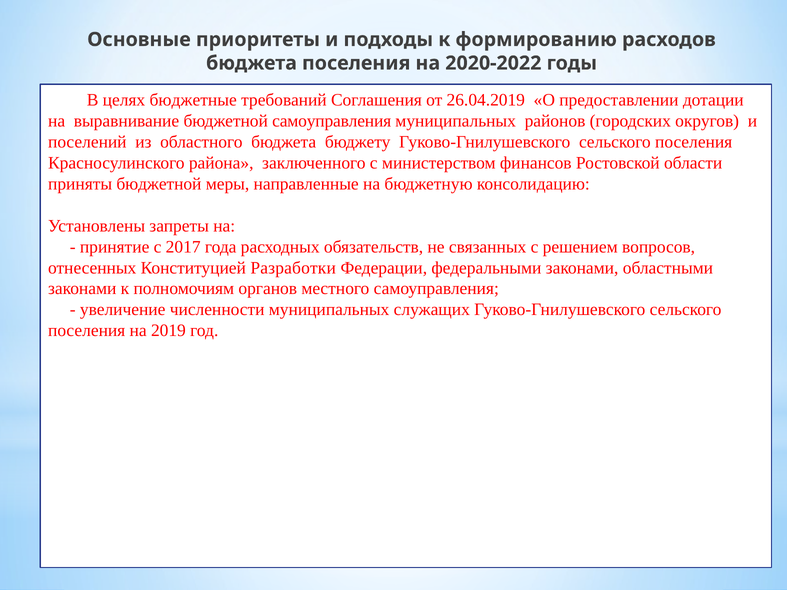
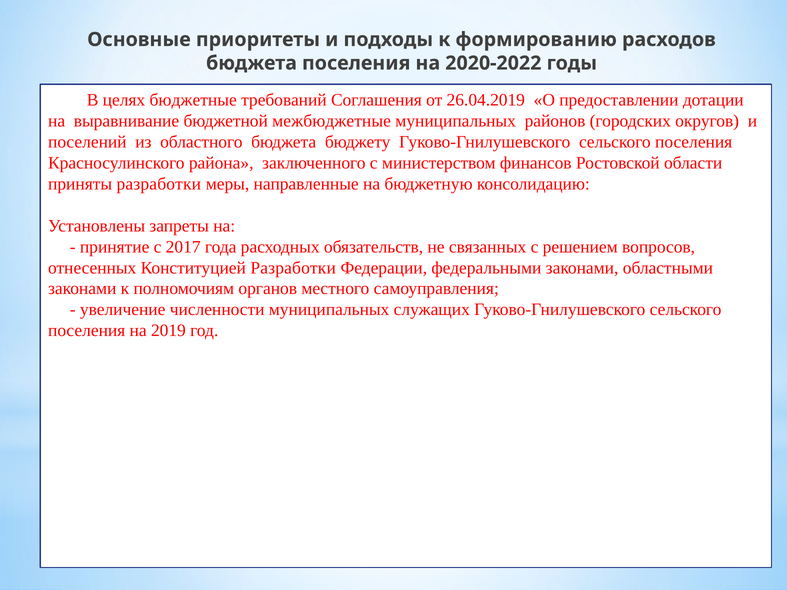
бюджетной самоуправления: самоуправления -> межбюджетные
приняты бюджетной: бюджетной -> разработки
